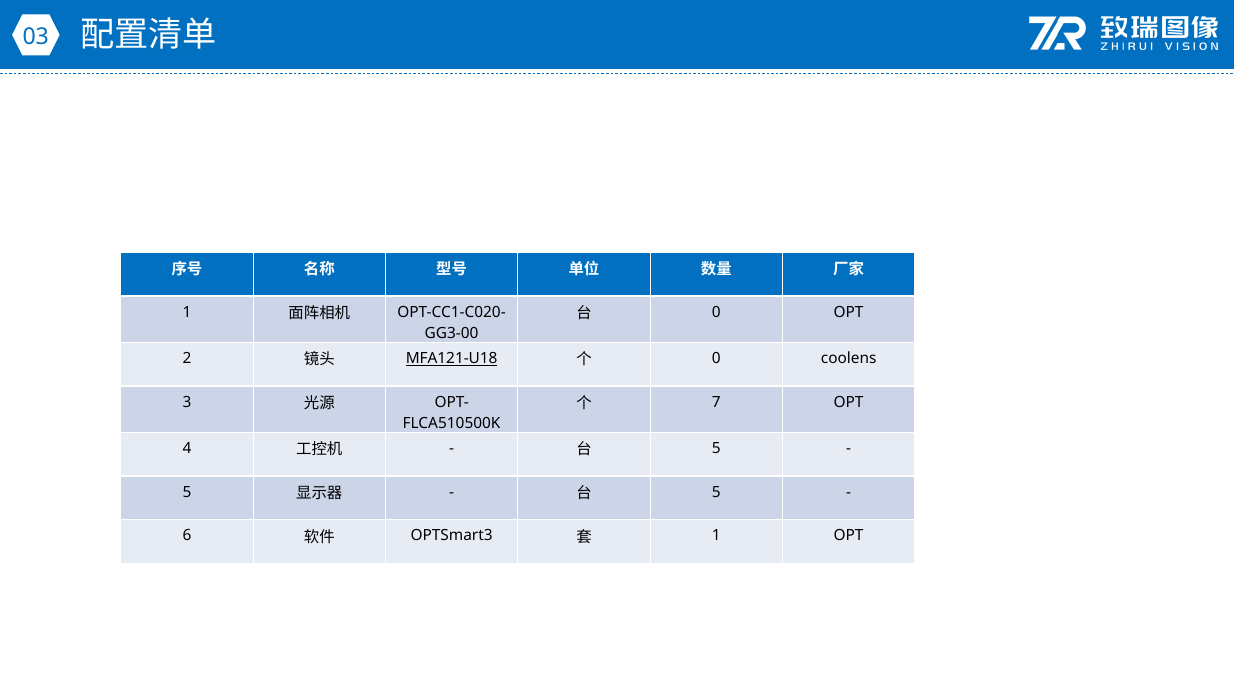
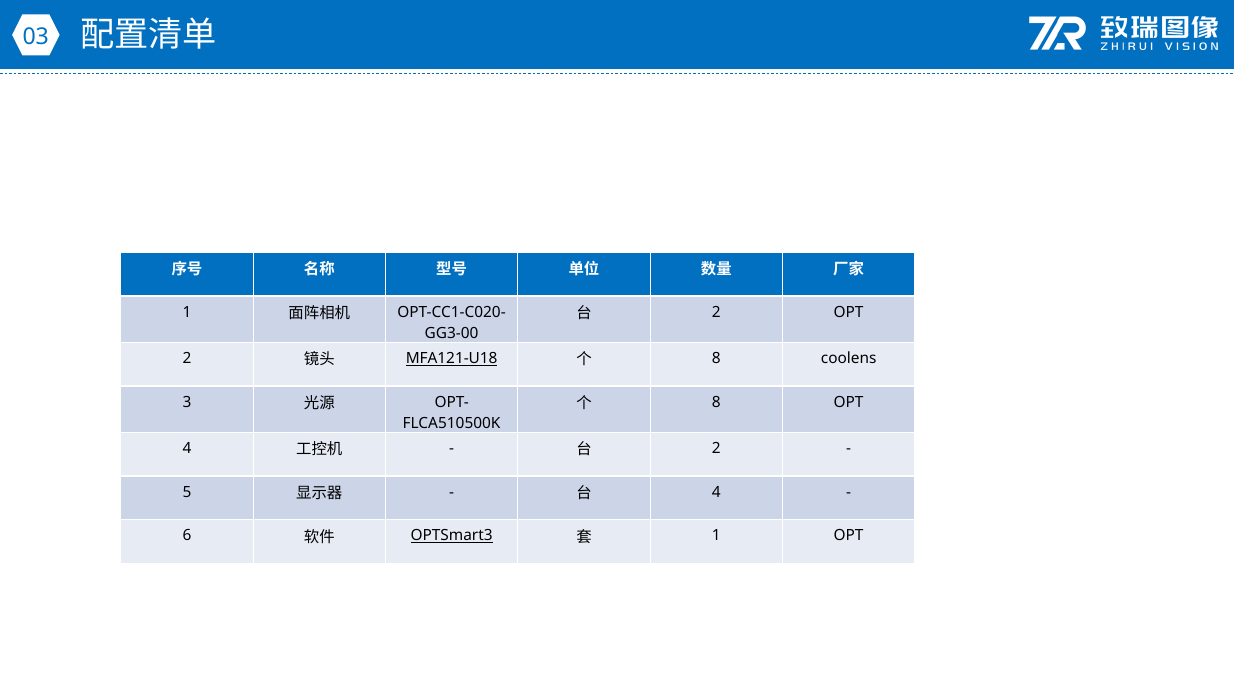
0 at (716, 312): 0 -> 2
0 at (716, 358): 0 -> 8
7 at (716, 402): 7 -> 8
5 at (716, 448): 5 -> 2
5 at (716, 492): 5 -> 4
OPTSmart3 underline: none -> present
